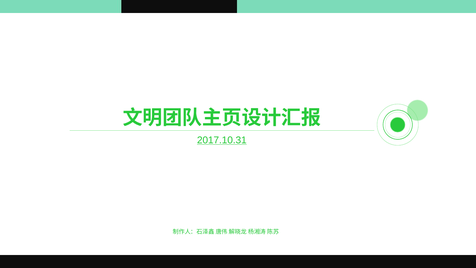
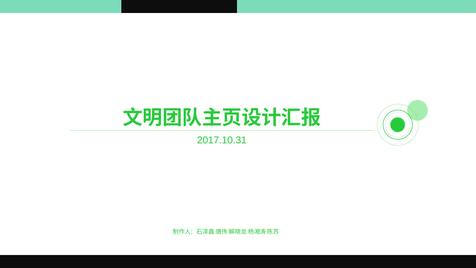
2017.10.31 underline: present -> none
